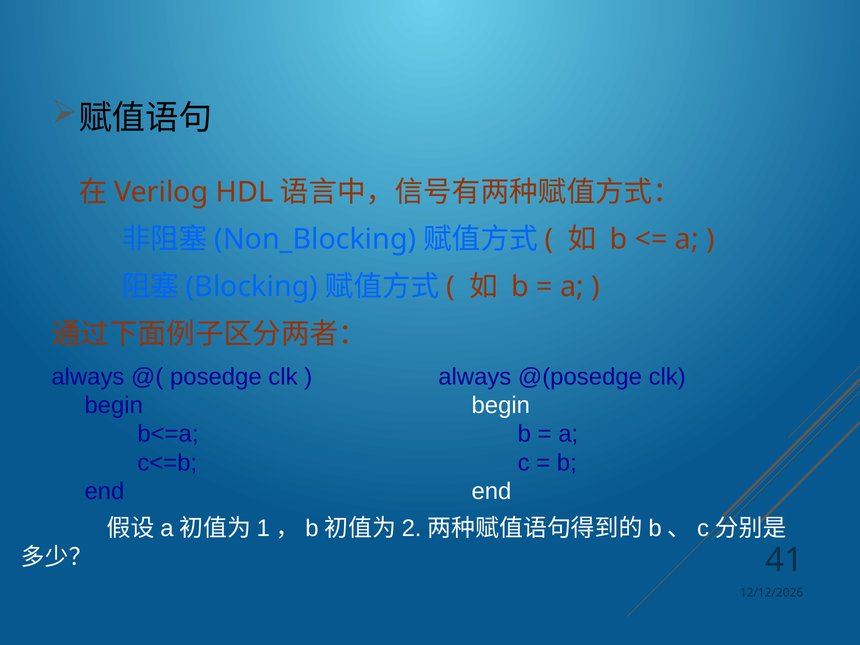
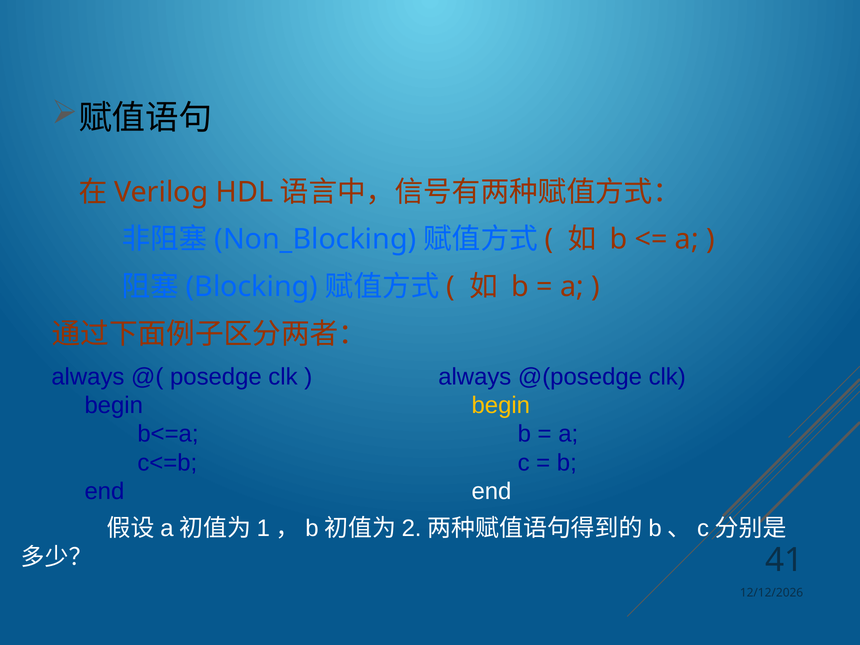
begin at (501, 405) colour: white -> yellow
